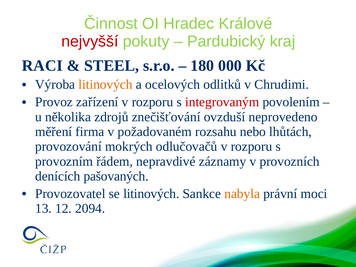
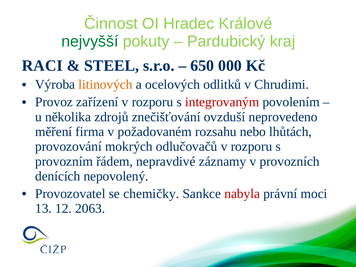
nejvyšší colour: red -> green
180: 180 -> 650
pašovaných: pašovaných -> nepovolený
se litinových: litinových -> chemičky
nabyla colour: orange -> red
2094: 2094 -> 2063
